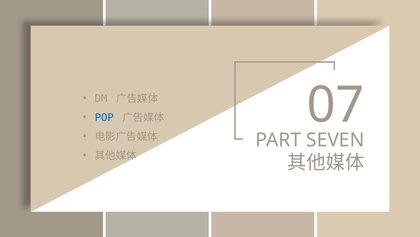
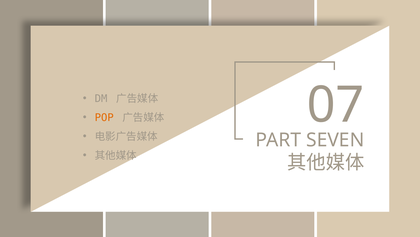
POP colour: blue -> orange
